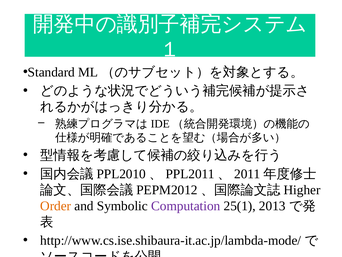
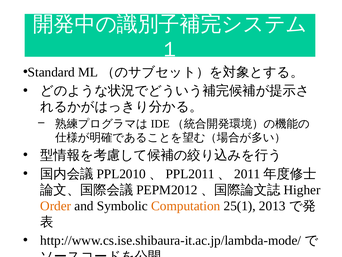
Computation colour: purple -> orange
